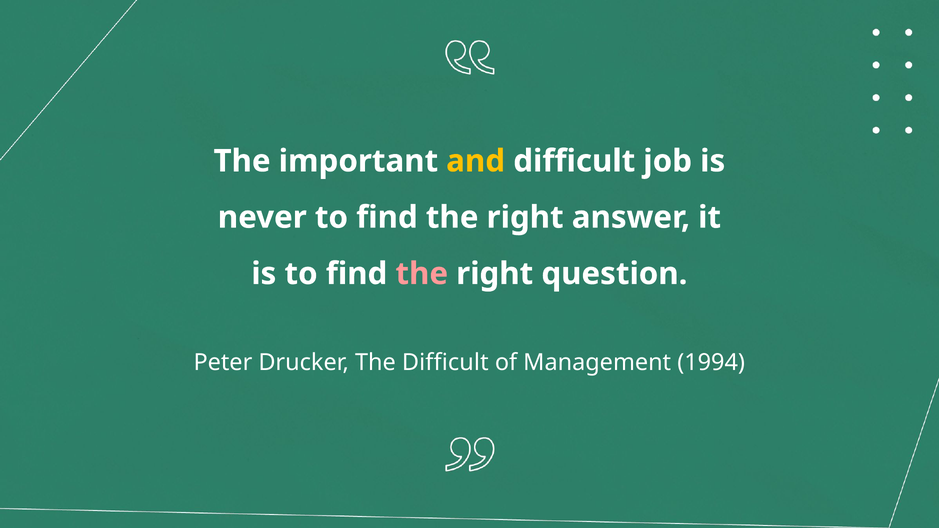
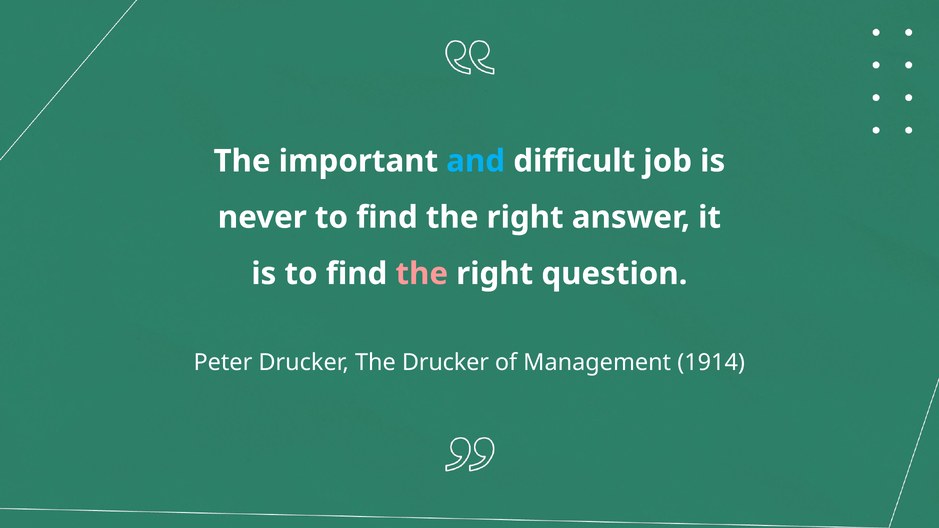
and colour: yellow -> light blue
The Difficult: Difficult -> Drucker
1994: 1994 -> 1914
